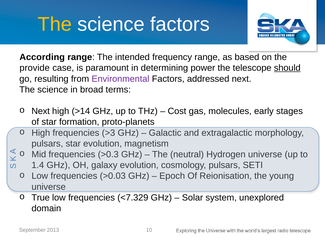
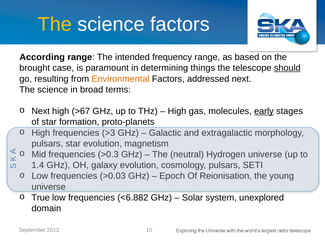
provide: provide -> brought
power: power -> things
Environmental colour: purple -> orange
>14: >14 -> >67
Cost at (177, 112): Cost -> High
early underline: none -> present
<7.329: <7.329 -> <6.882
